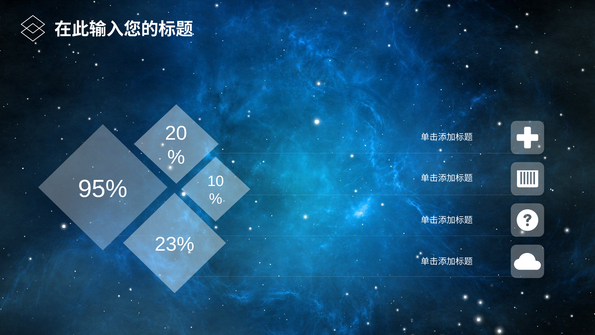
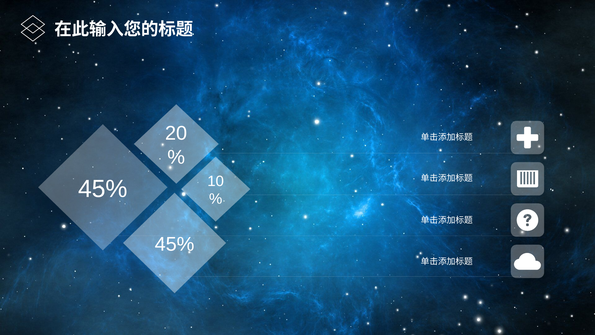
95% at (103, 189): 95% -> 45%
23% at (175, 244): 23% -> 45%
